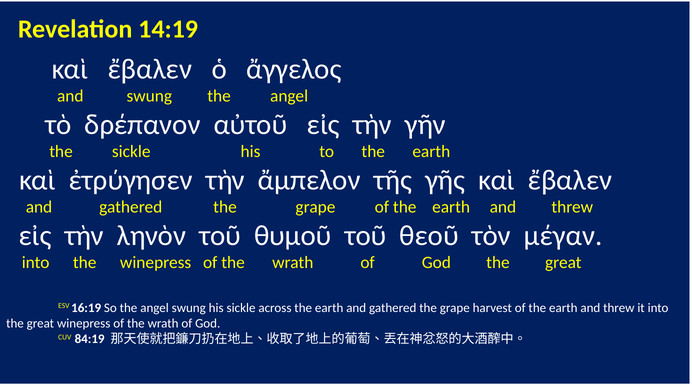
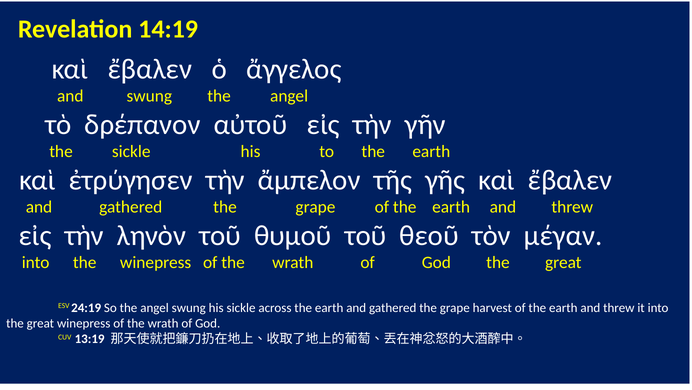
16:19: 16:19 -> 24:19
84:19: 84:19 -> 13:19
